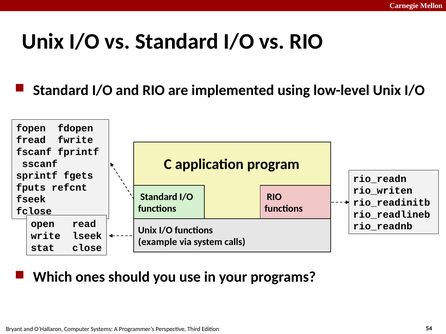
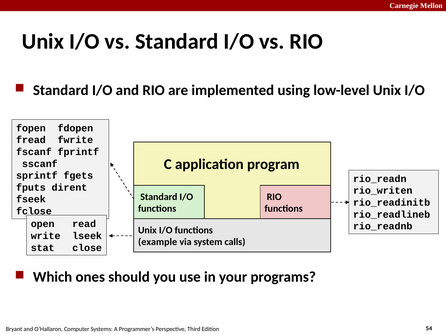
refcnt: refcnt -> dirent
